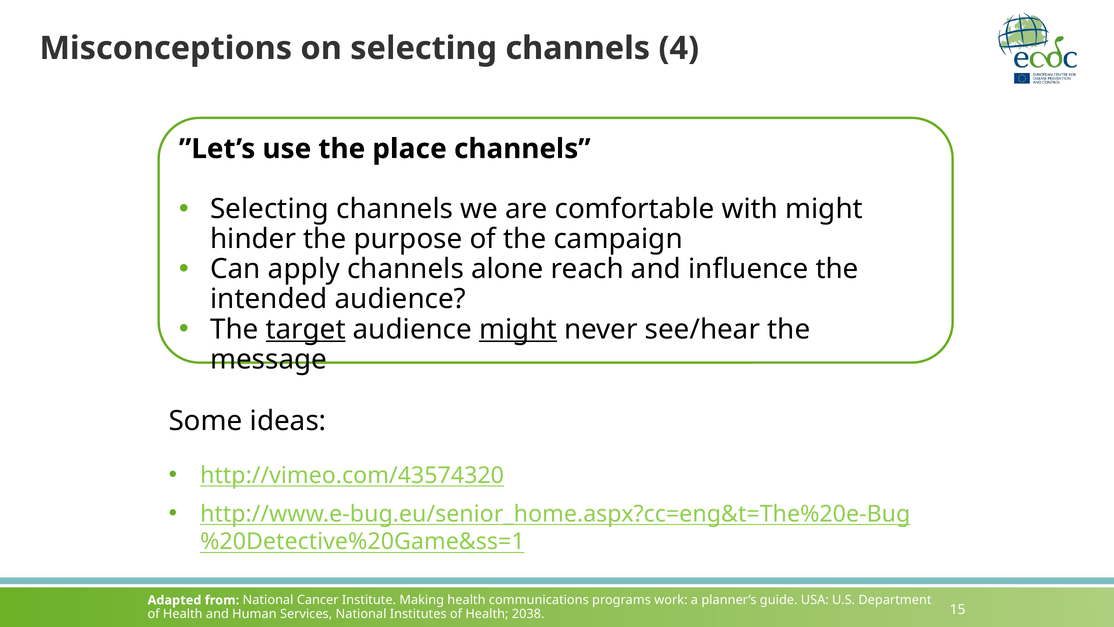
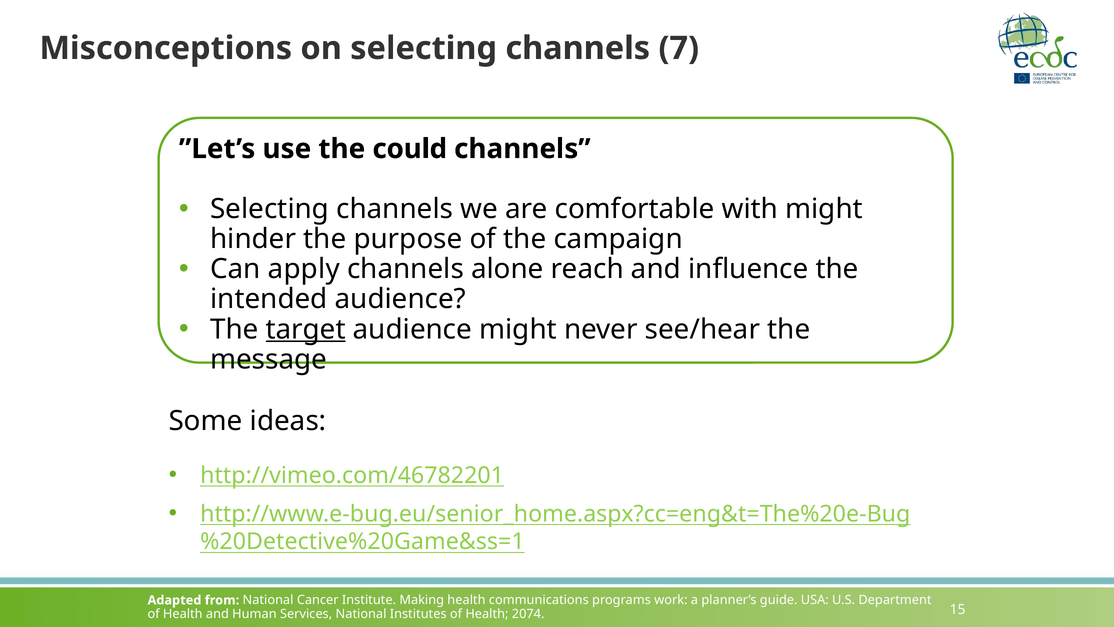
4: 4 -> 7
place: place -> could
might at (518, 329) underline: present -> none
http://vimeo.com/43574320: http://vimeo.com/43574320 -> http://vimeo.com/46782201
2038: 2038 -> 2074
